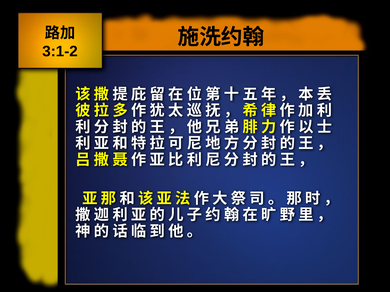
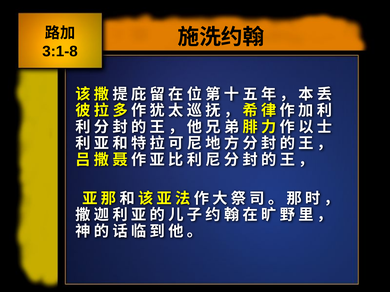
3:1-2: 3:1-2 -> 3:1-8
